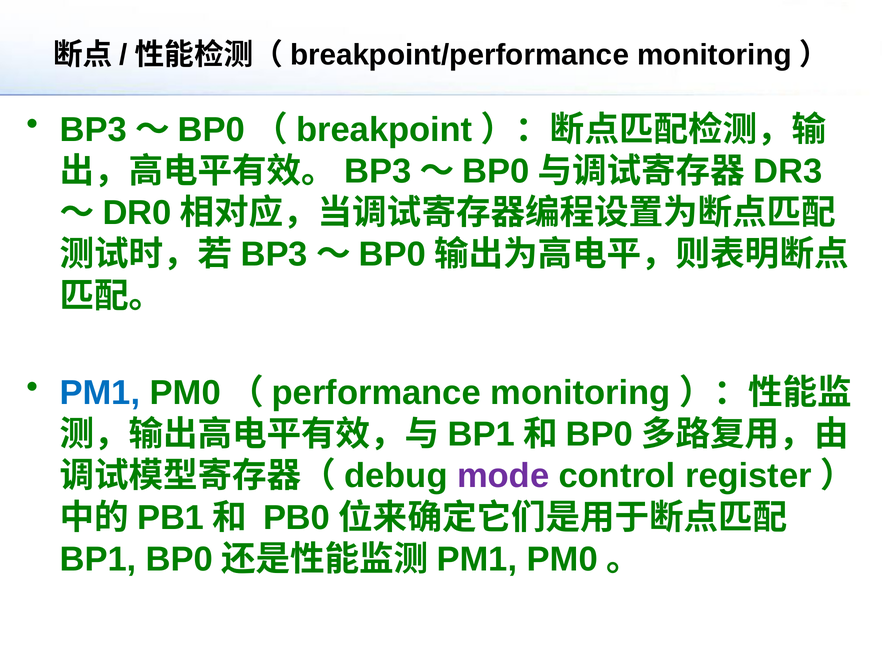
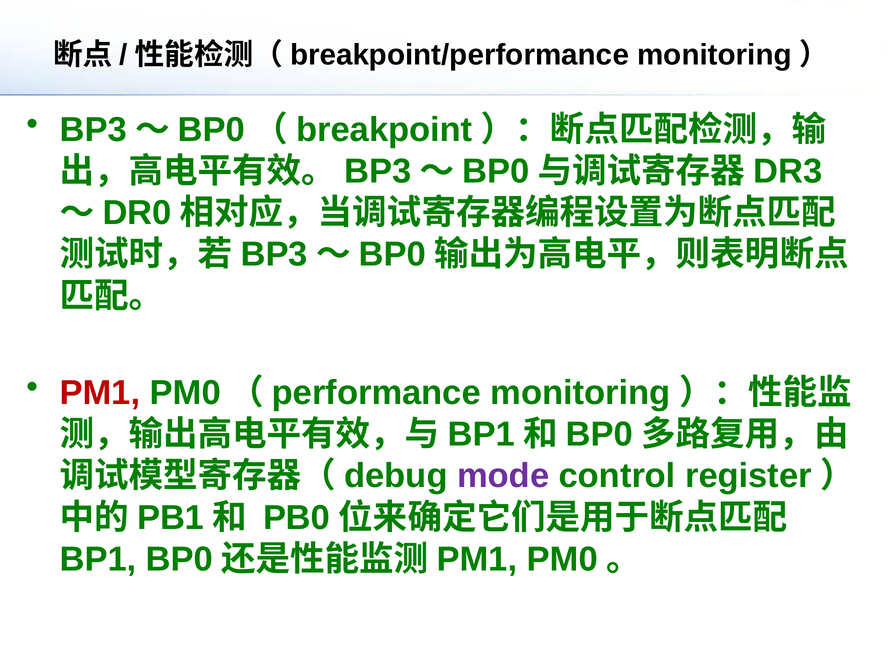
PM1 at (100, 393) colour: blue -> red
